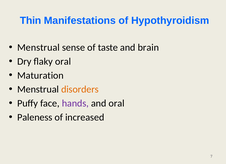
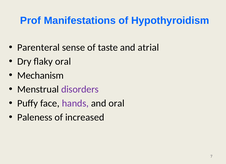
Thin: Thin -> Prof
Menstrual at (38, 48): Menstrual -> Parenteral
brain: brain -> atrial
Maturation: Maturation -> Mechanism
disorders colour: orange -> purple
